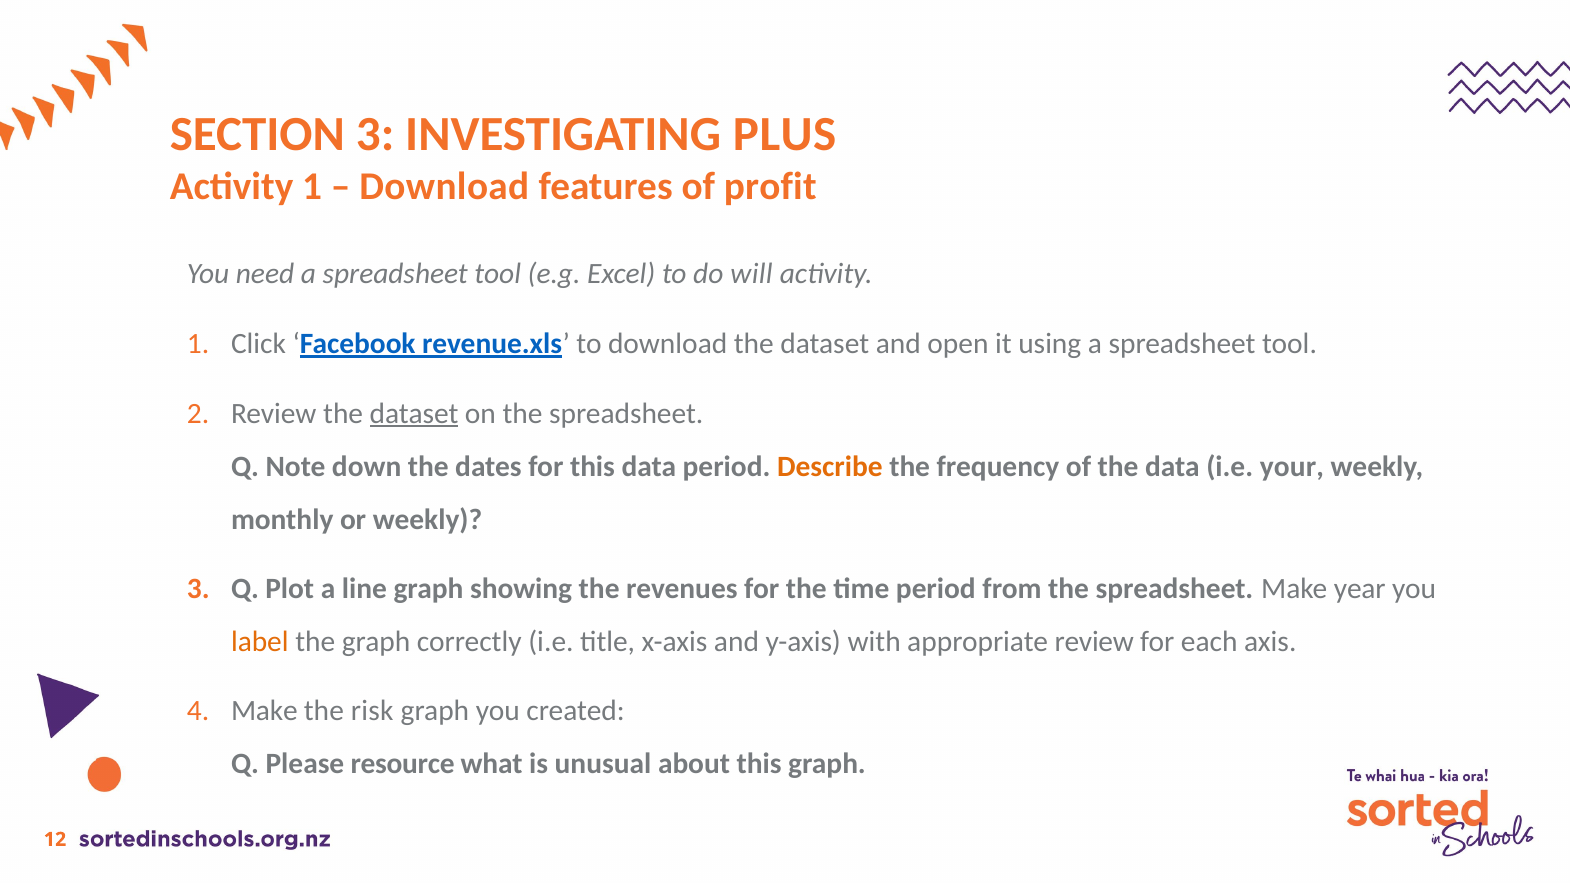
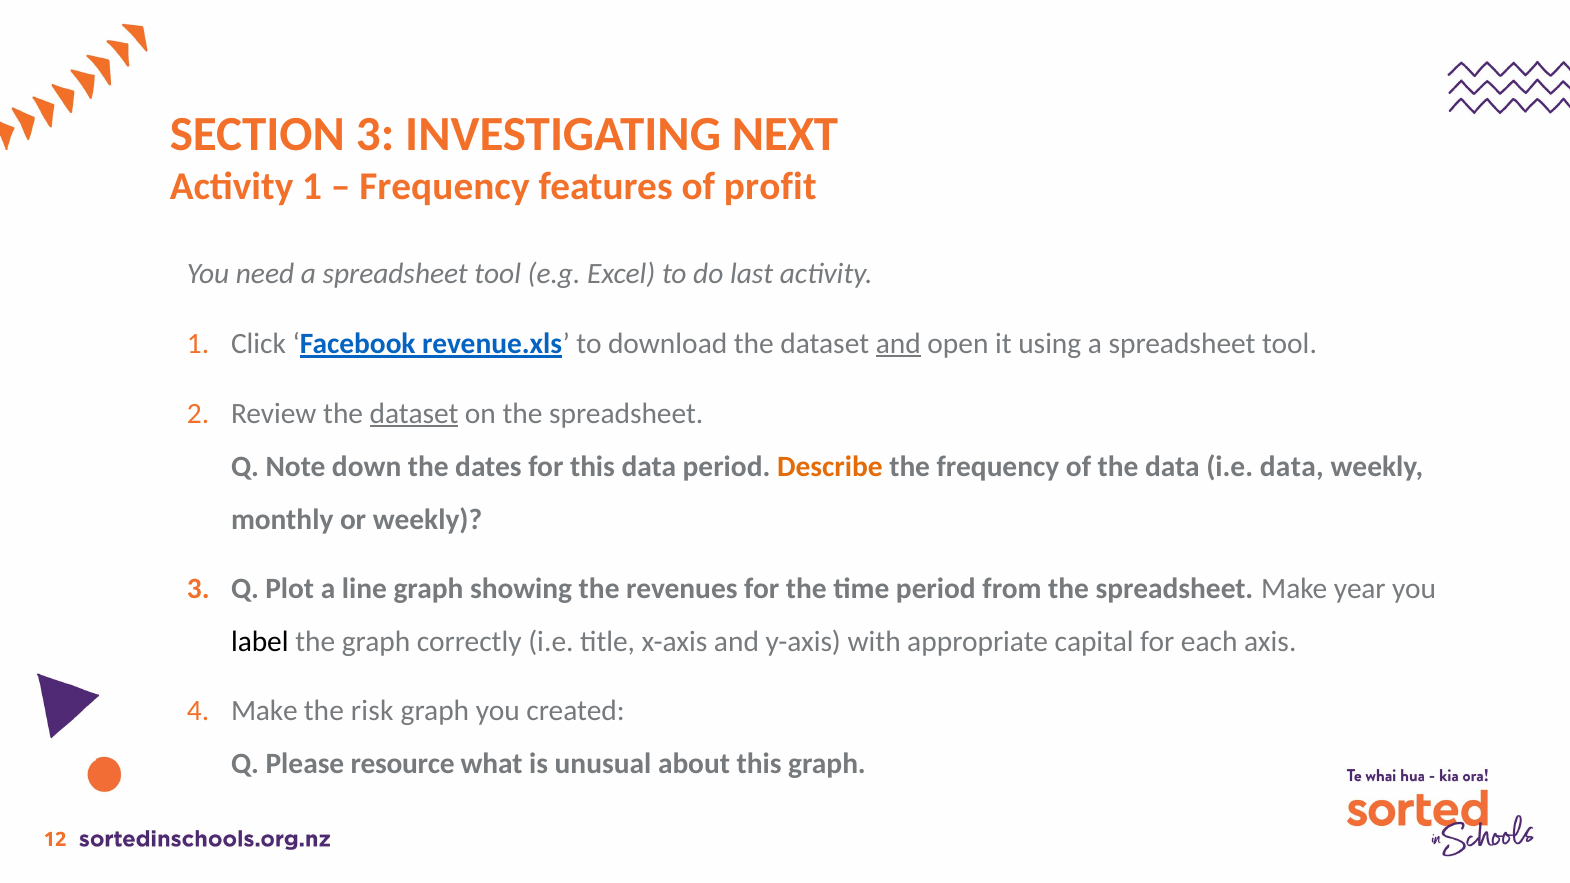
PLUS: PLUS -> NEXT
Download at (444, 187): Download -> Frequency
will: will -> last
and at (898, 343) underline: none -> present
i.e your: your -> data
label colour: orange -> black
appropriate review: review -> capital
